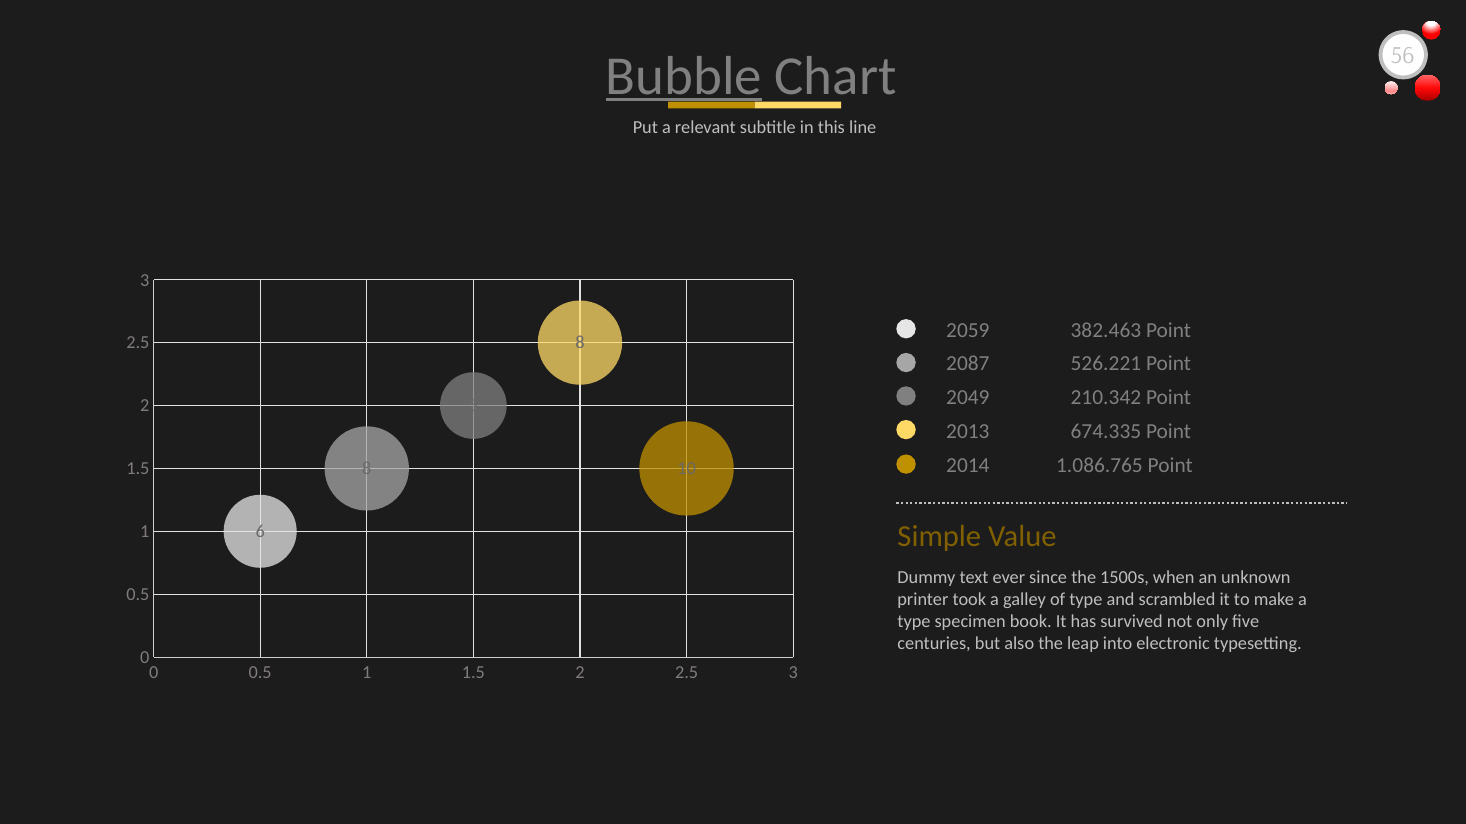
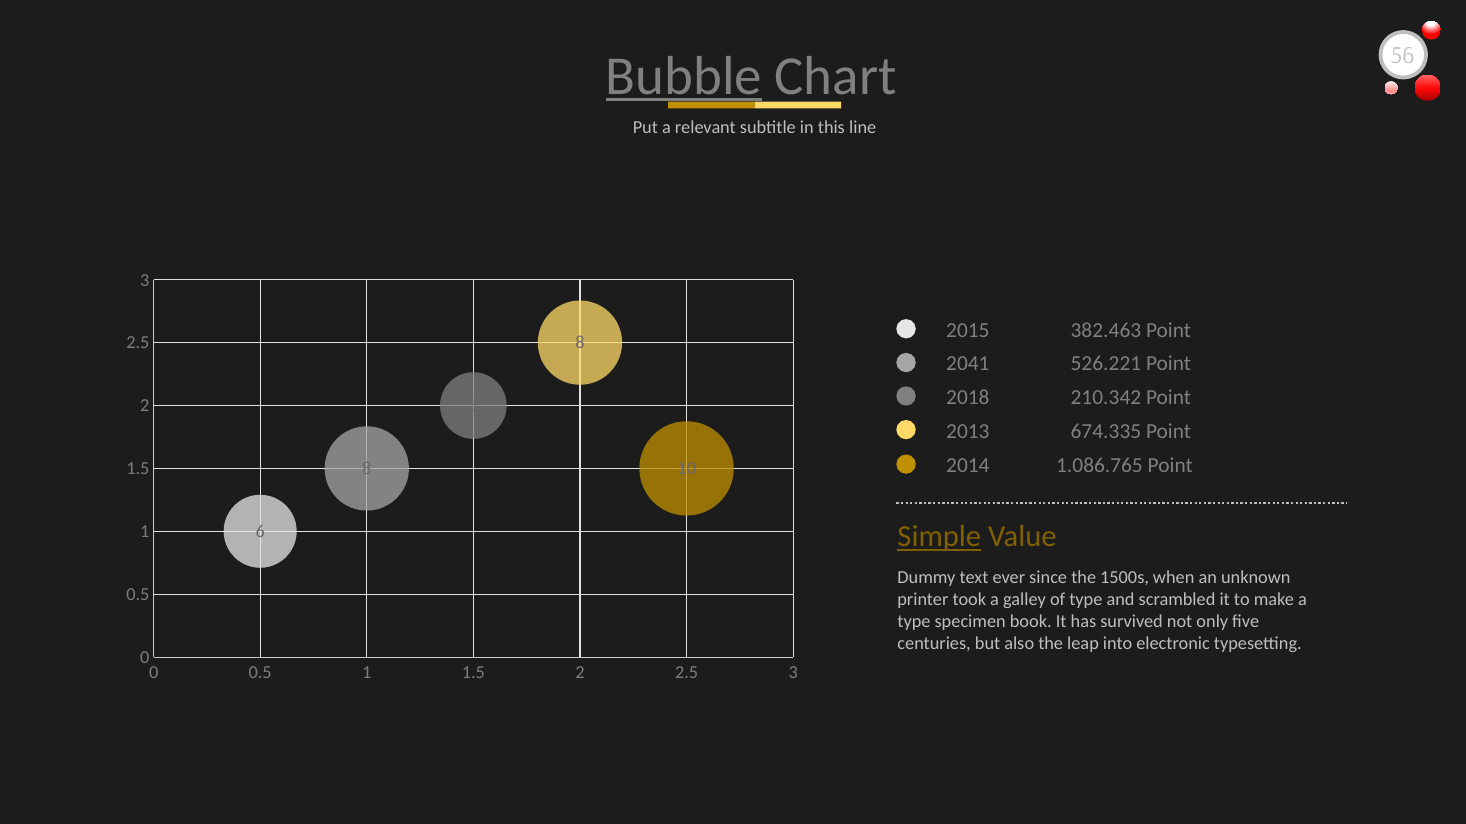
2059: 2059 -> 2015
2087: 2087 -> 2041
2049: 2049 -> 2018
Simple underline: none -> present
